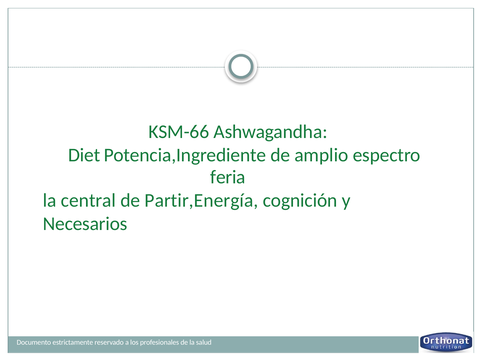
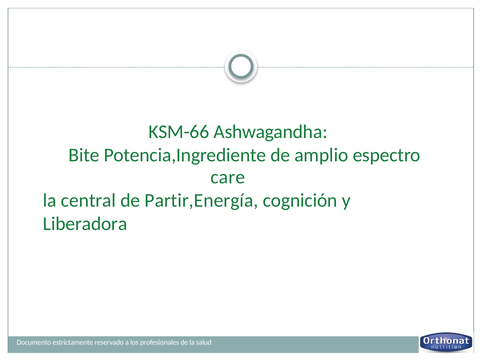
Diet: Diet -> Bite
feria: feria -> care
Necesarios: Necesarios -> Liberadora
